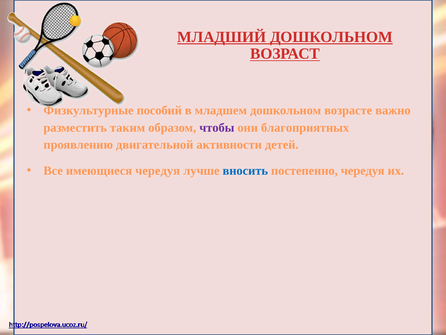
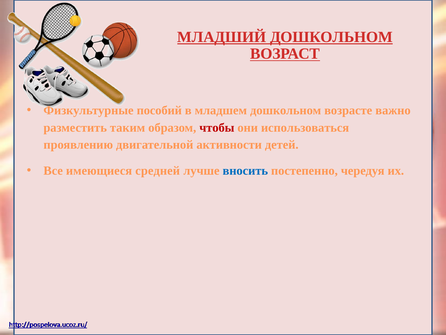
чтобы colour: purple -> red
благоприятных: благоприятных -> использоваться
имеющиеся чередуя: чередуя -> средней
